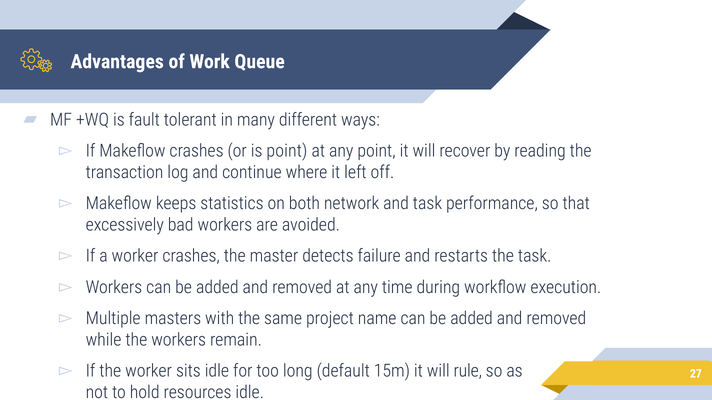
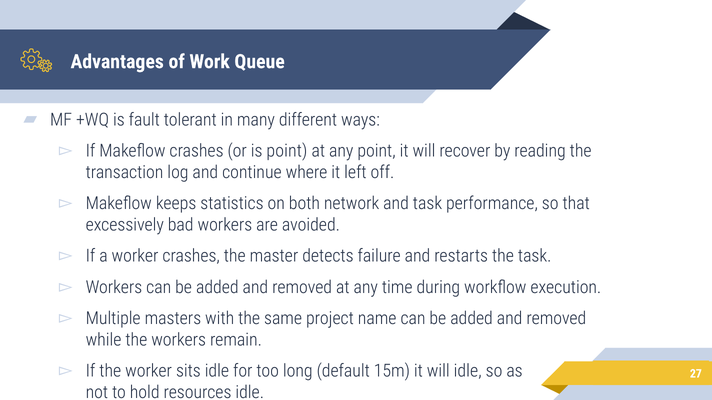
will rule: rule -> idle
